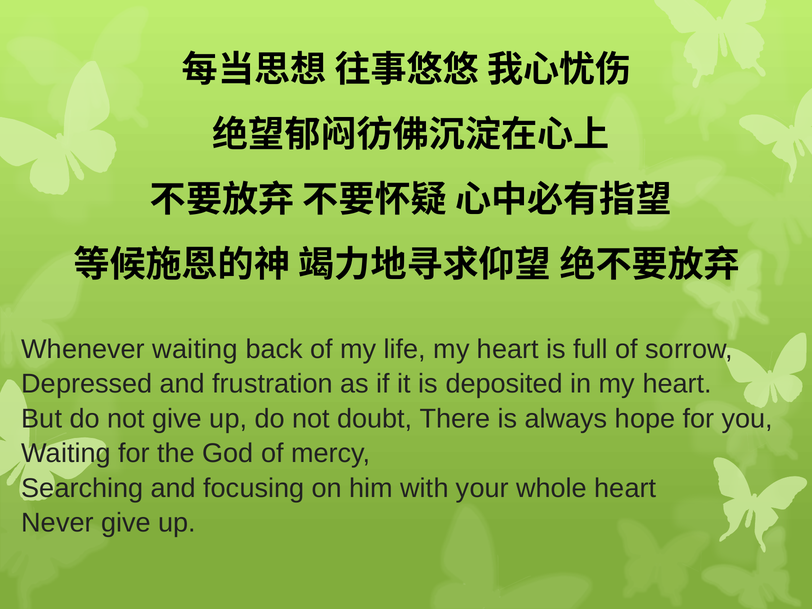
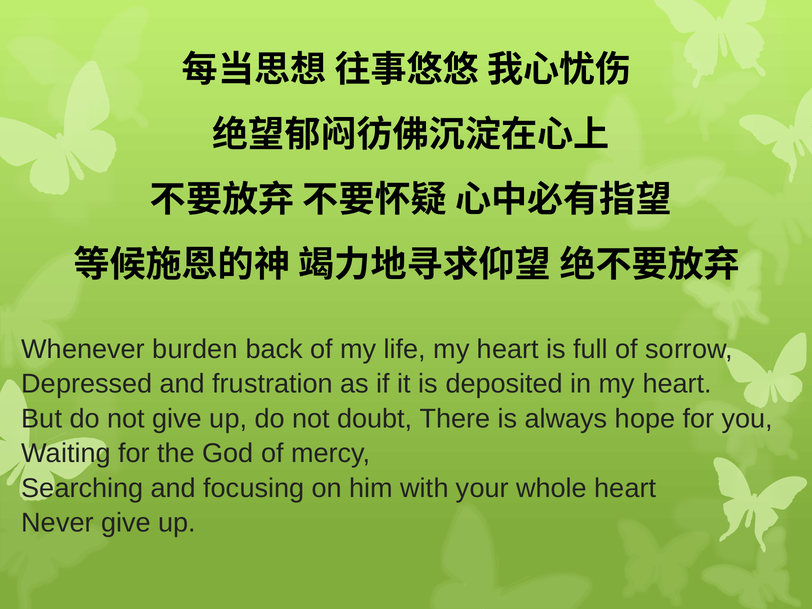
Whenever waiting: waiting -> burden
